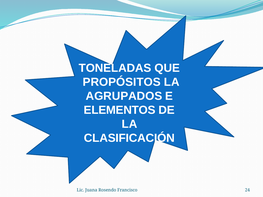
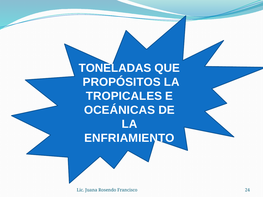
AGRUPADOS: AGRUPADOS -> TROPICALES
ELEMENTOS: ELEMENTOS -> OCEÁNICAS
CLASIFICACIÓN: CLASIFICACIÓN -> ENFRIAMIENTO
